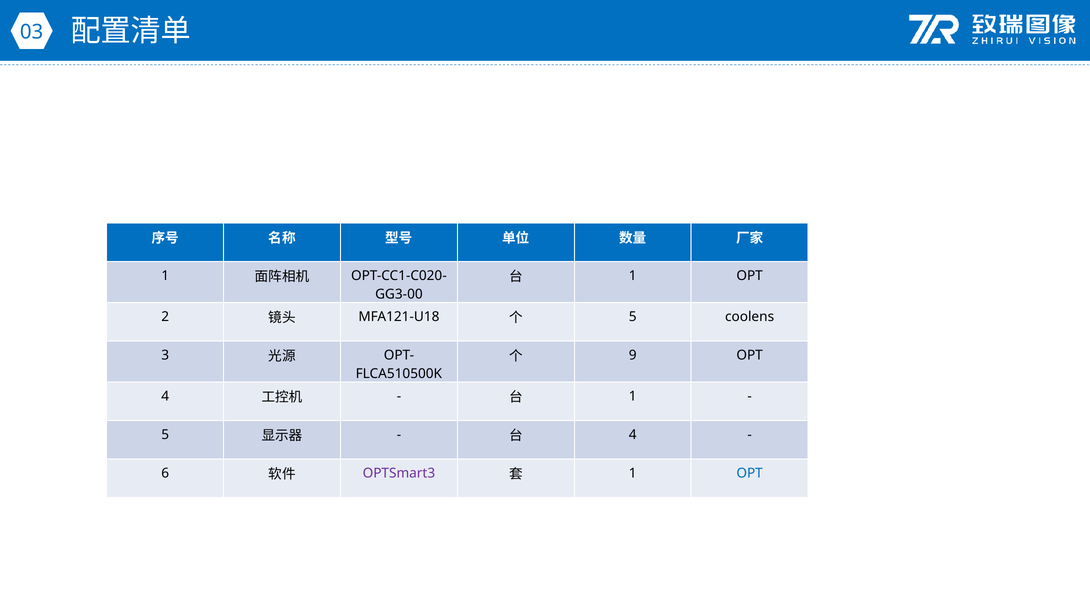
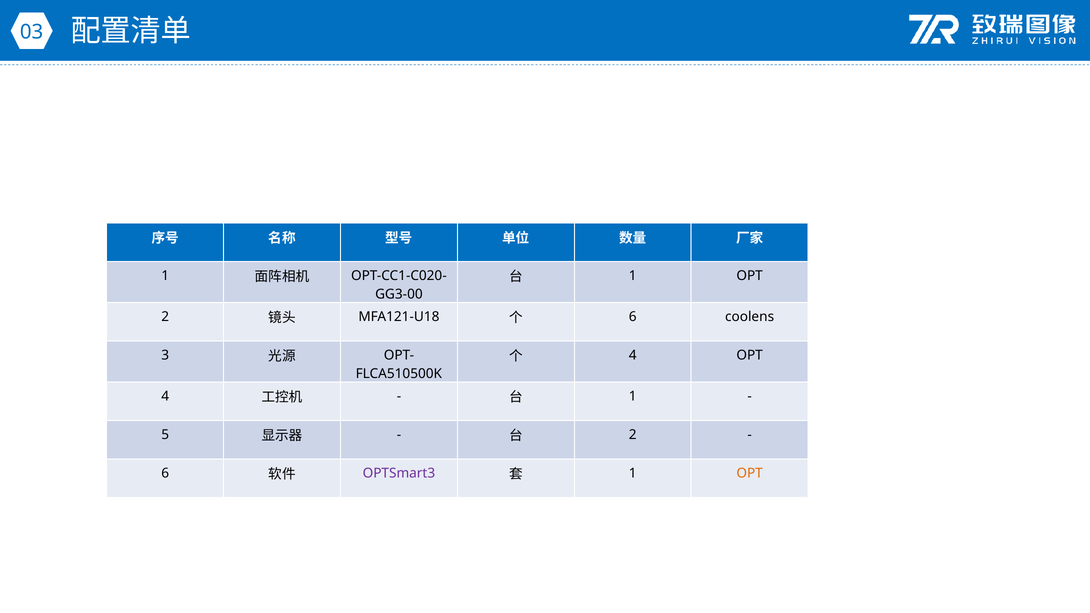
5 at (633, 317): 5 -> 6
9 at (633, 355): 9 -> 4
4 at (633, 435): 4 -> 2
OPT at (750, 473) colour: blue -> orange
